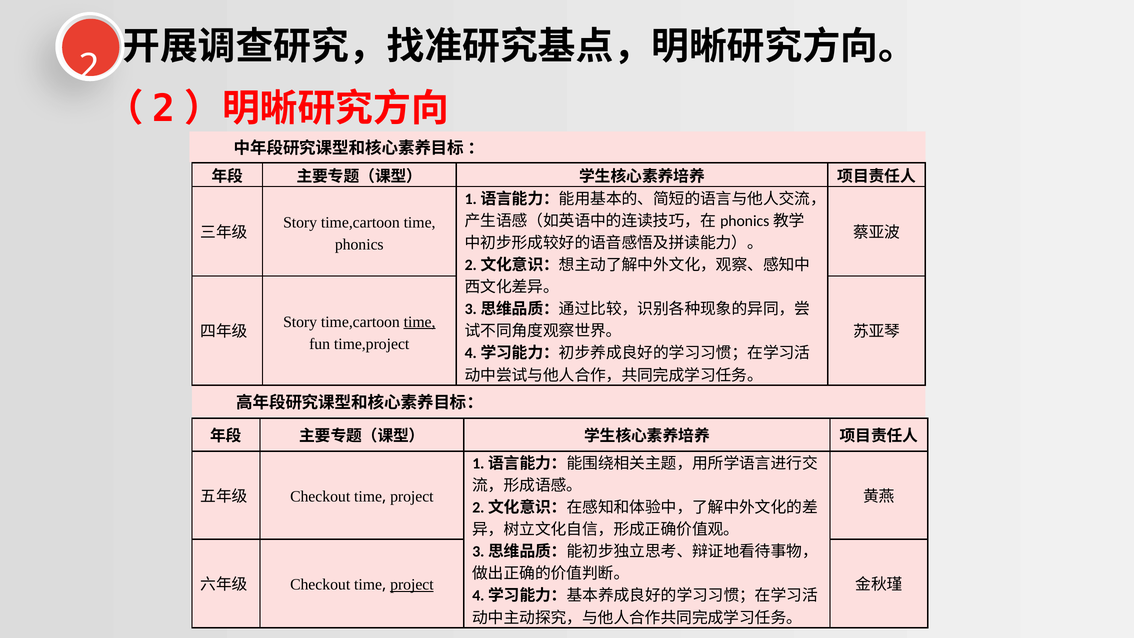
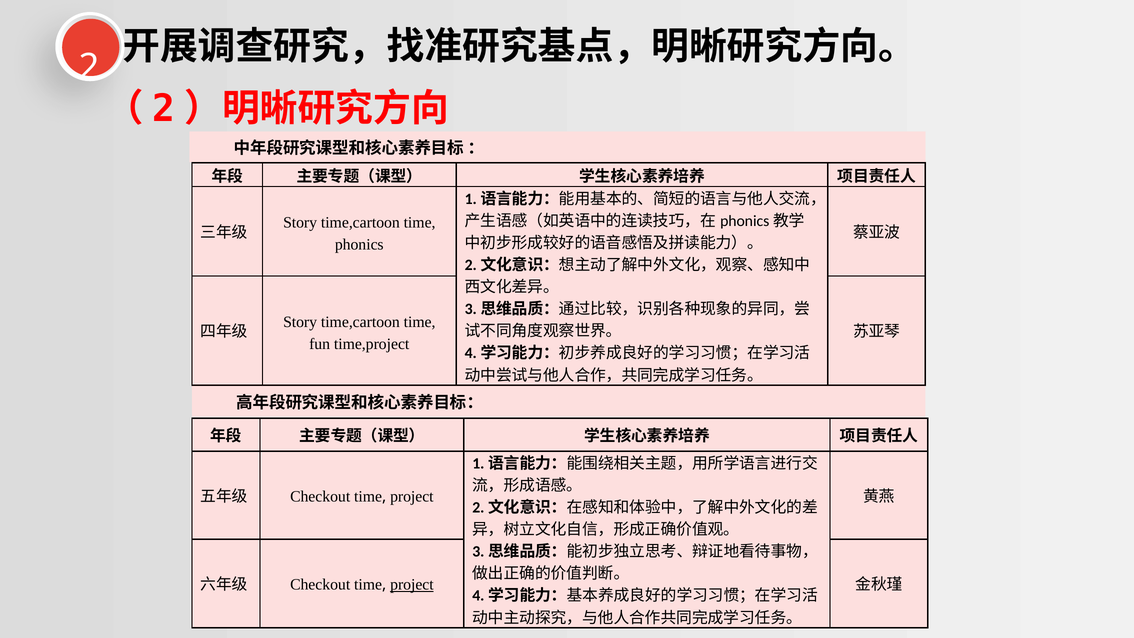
time at (420, 322) underline: present -> none
